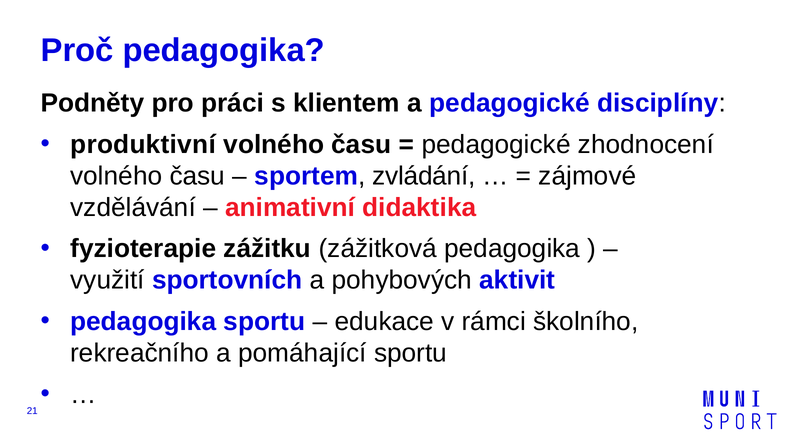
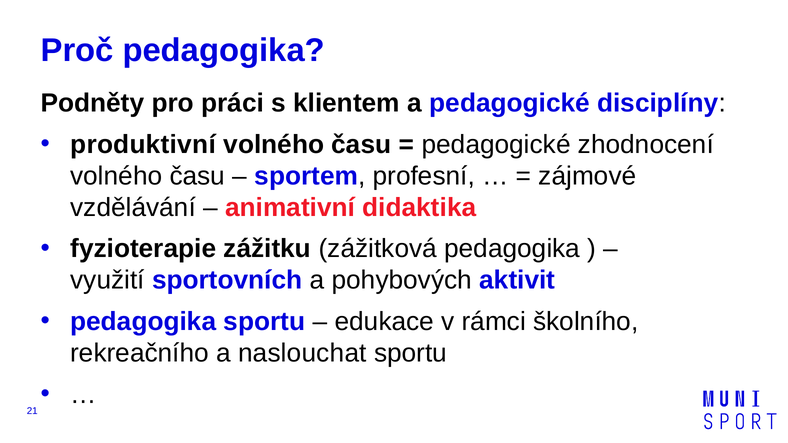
zvládání: zvládání -> profesní
pomáhající: pomáhající -> naslouchat
